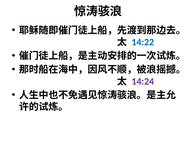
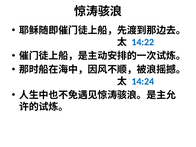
14:24 colour: purple -> blue
